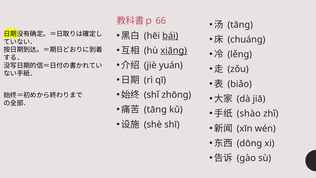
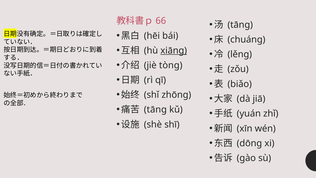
bái underline: present -> none
yuán: yuán -> tòng
shào: shào -> yuán
